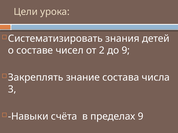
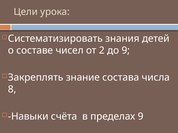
3: 3 -> 8
